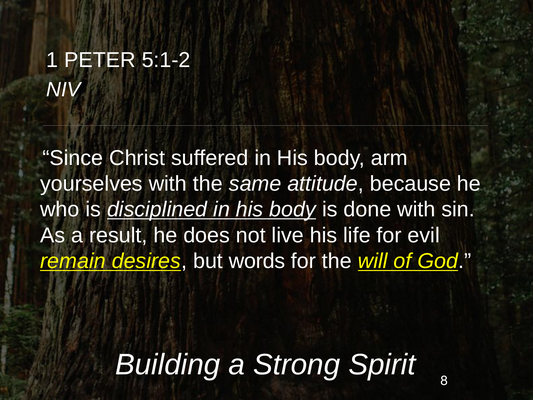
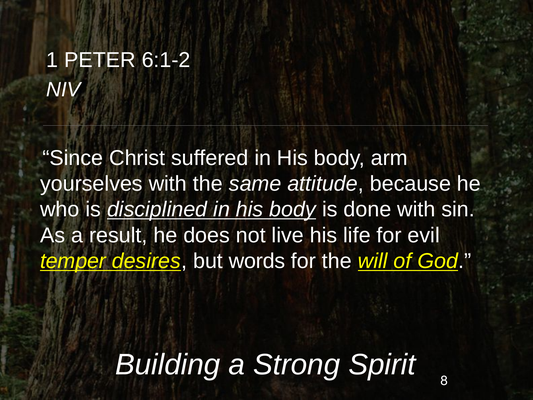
5:1-2: 5:1-2 -> 6:1-2
remain: remain -> temper
